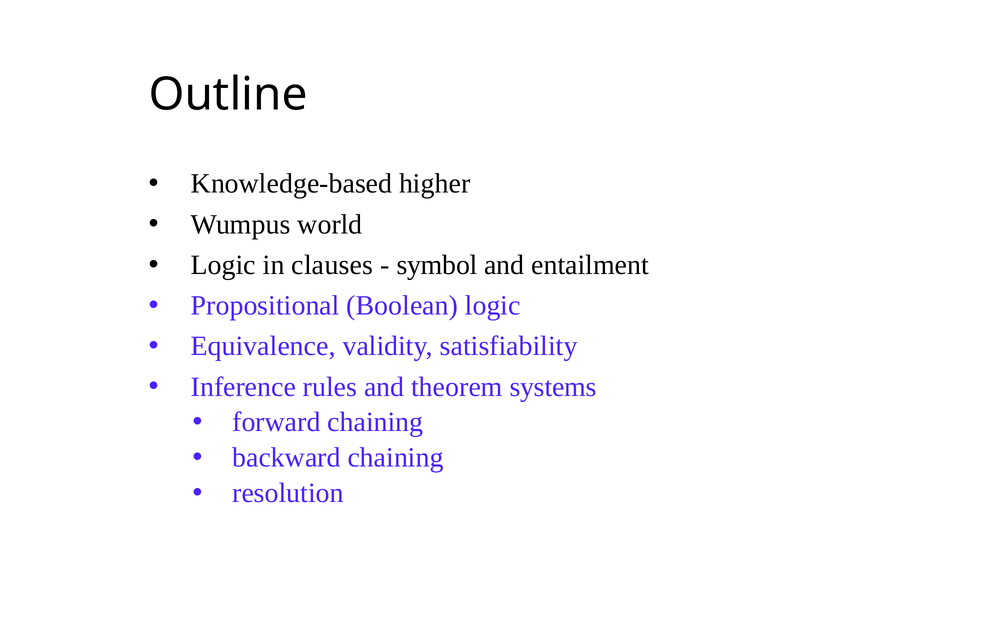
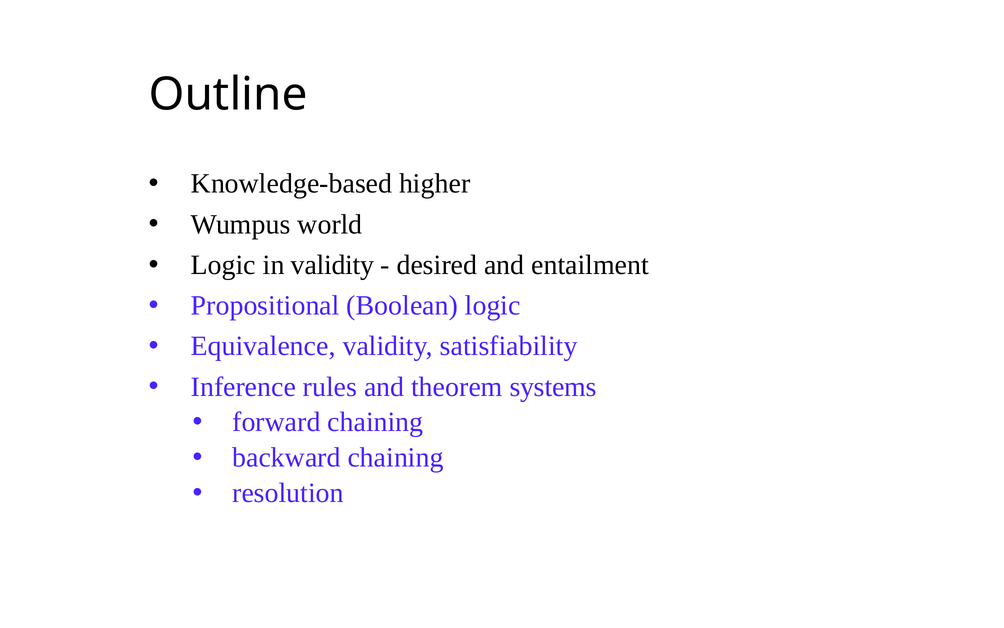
in clauses: clauses -> validity
symbol: symbol -> desired
